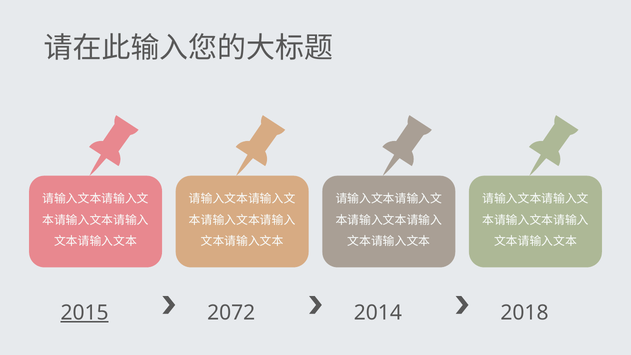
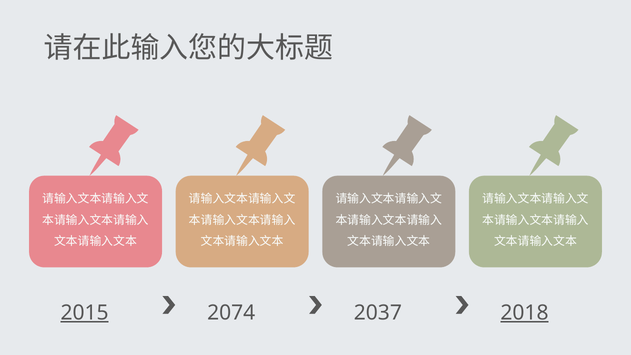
2072: 2072 -> 2074
2014: 2014 -> 2037
2018 underline: none -> present
